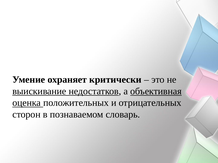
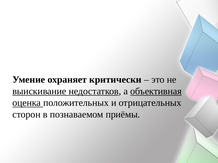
словарь: словарь -> приёмы
